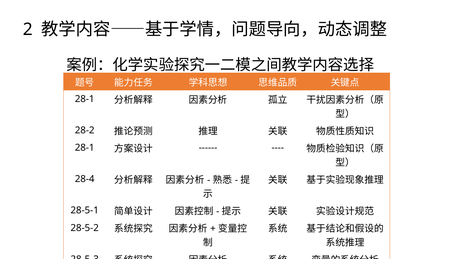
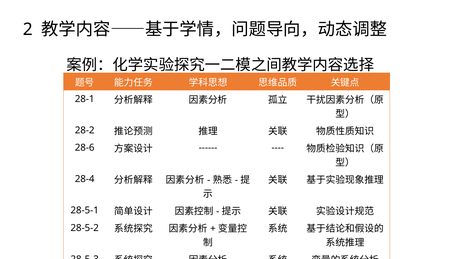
28-1 at (85, 148): 28-1 -> 28-6
